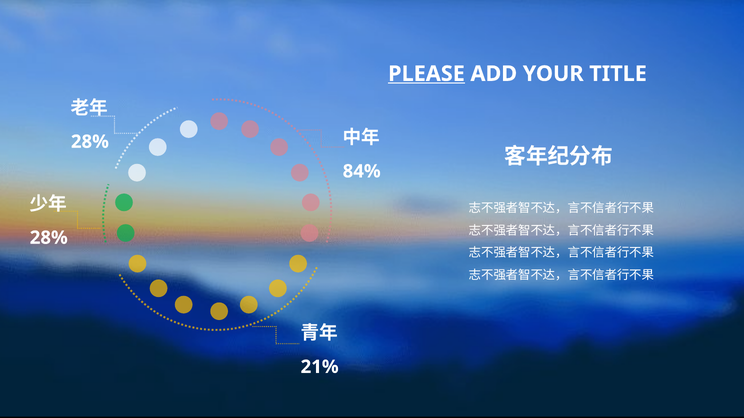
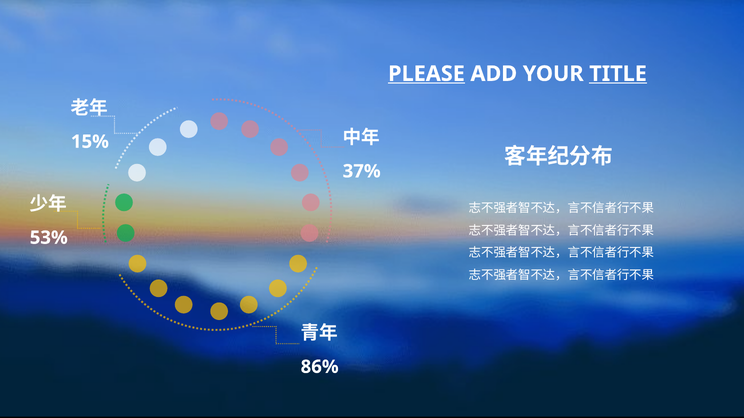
TITLE underline: none -> present
28% at (90, 142): 28% -> 15%
84%: 84% -> 37%
28% at (49, 238): 28% -> 53%
21%: 21% -> 86%
